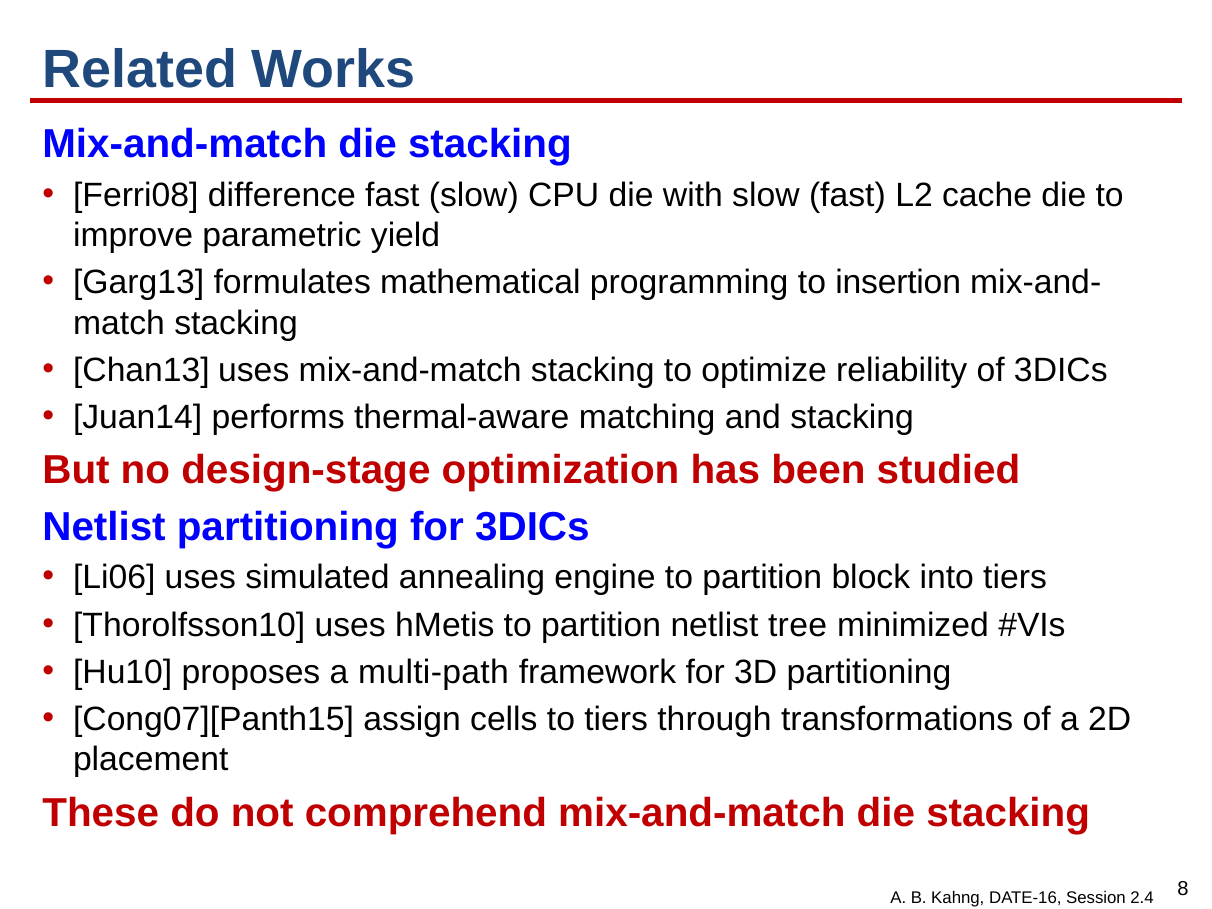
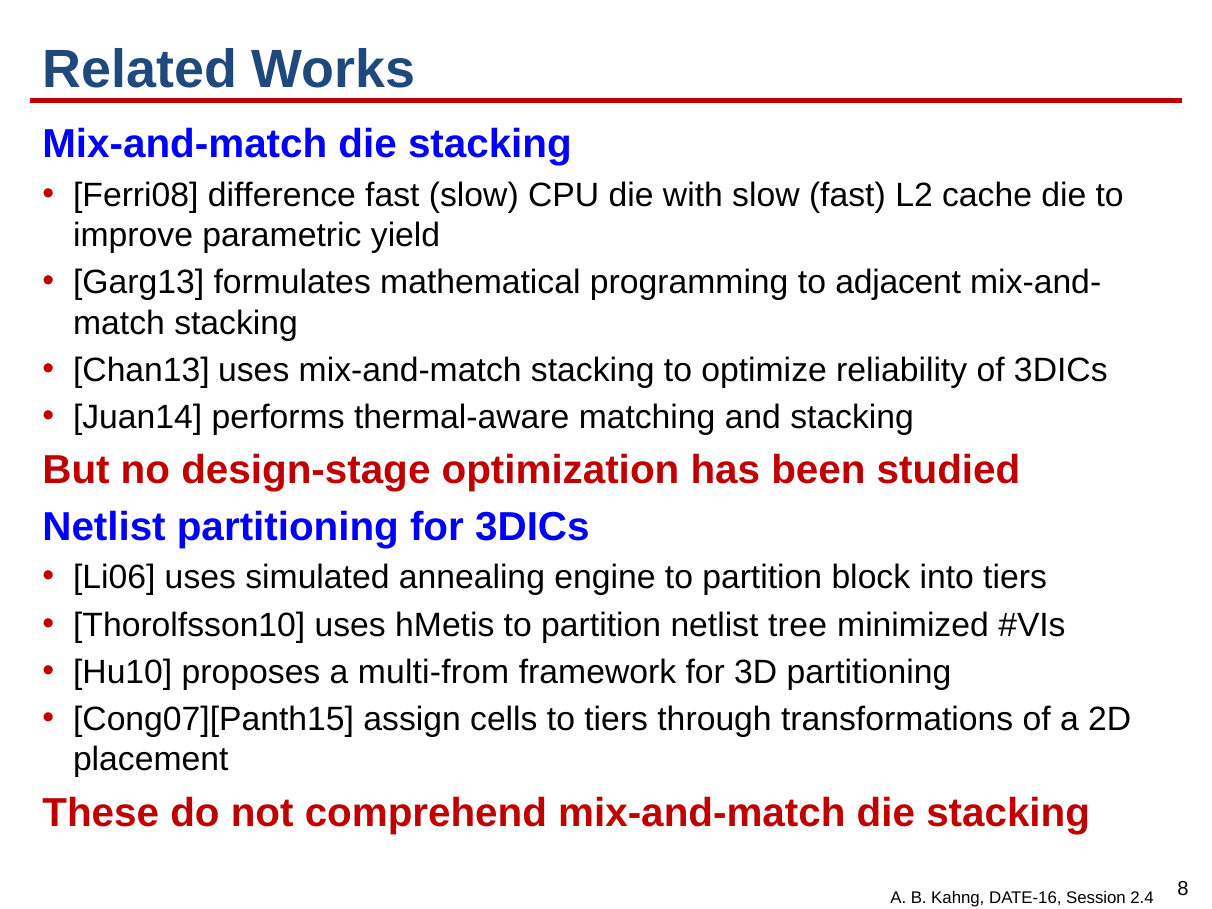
insertion: insertion -> adjacent
multi-path: multi-path -> multi-from
